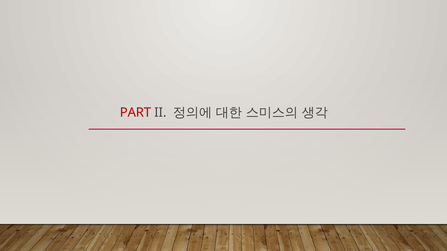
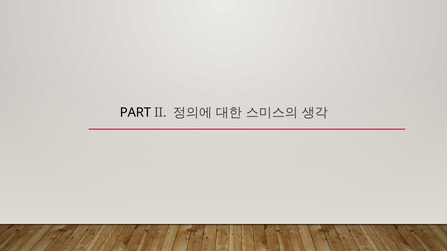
PART colour: red -> black
